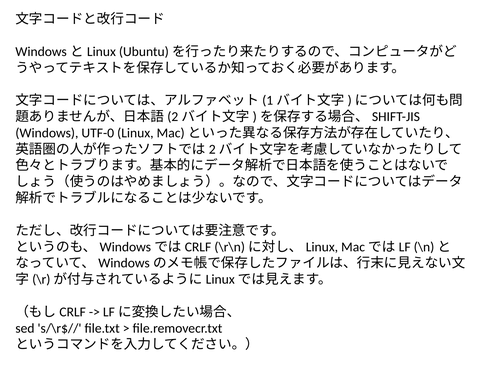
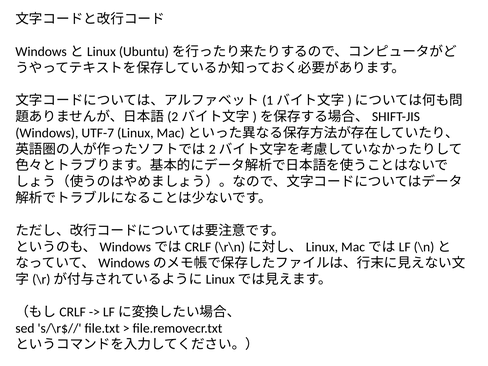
UTF-0: UTF-0 -> UTF-7
